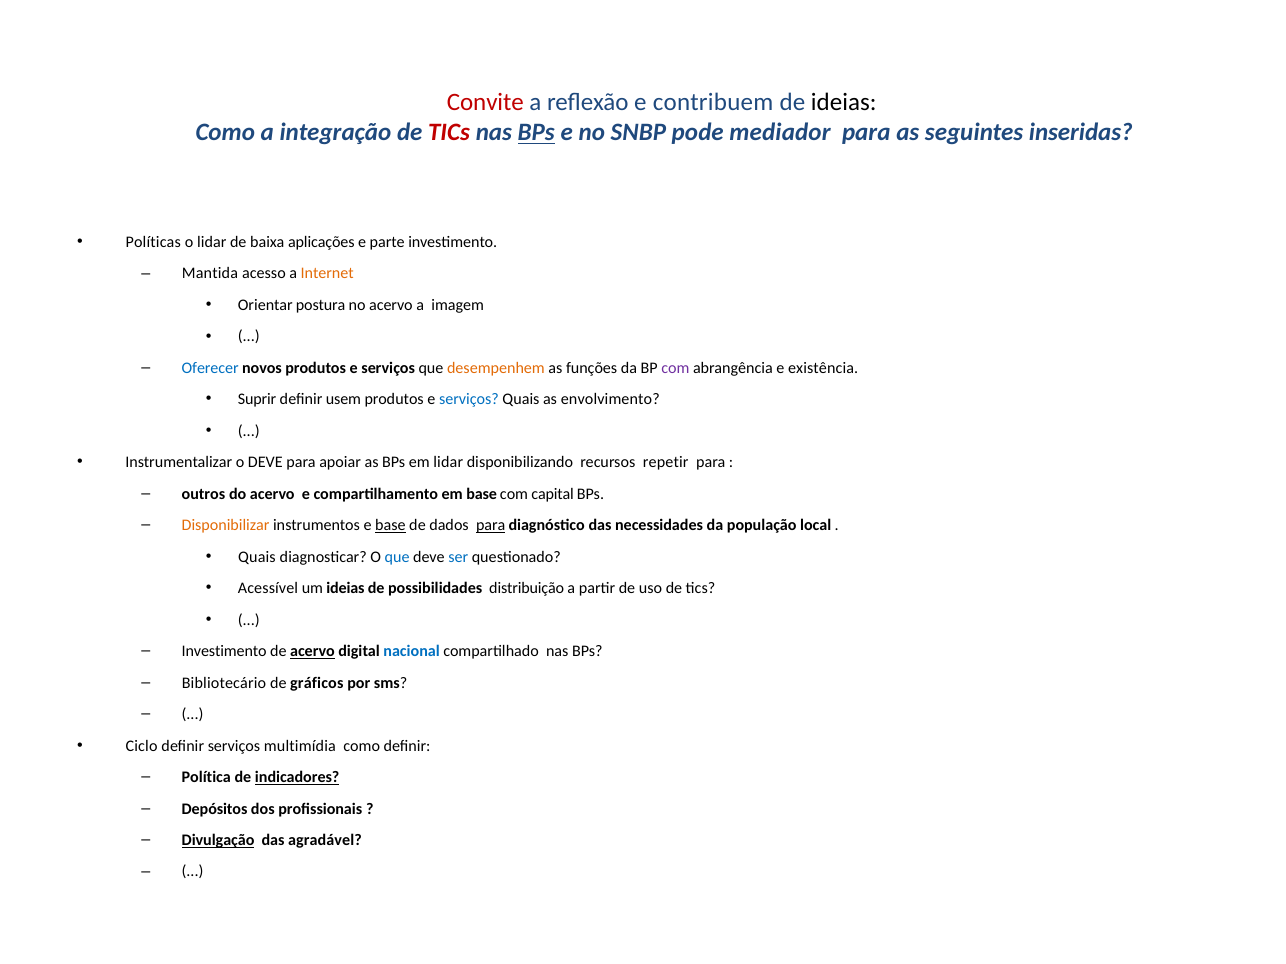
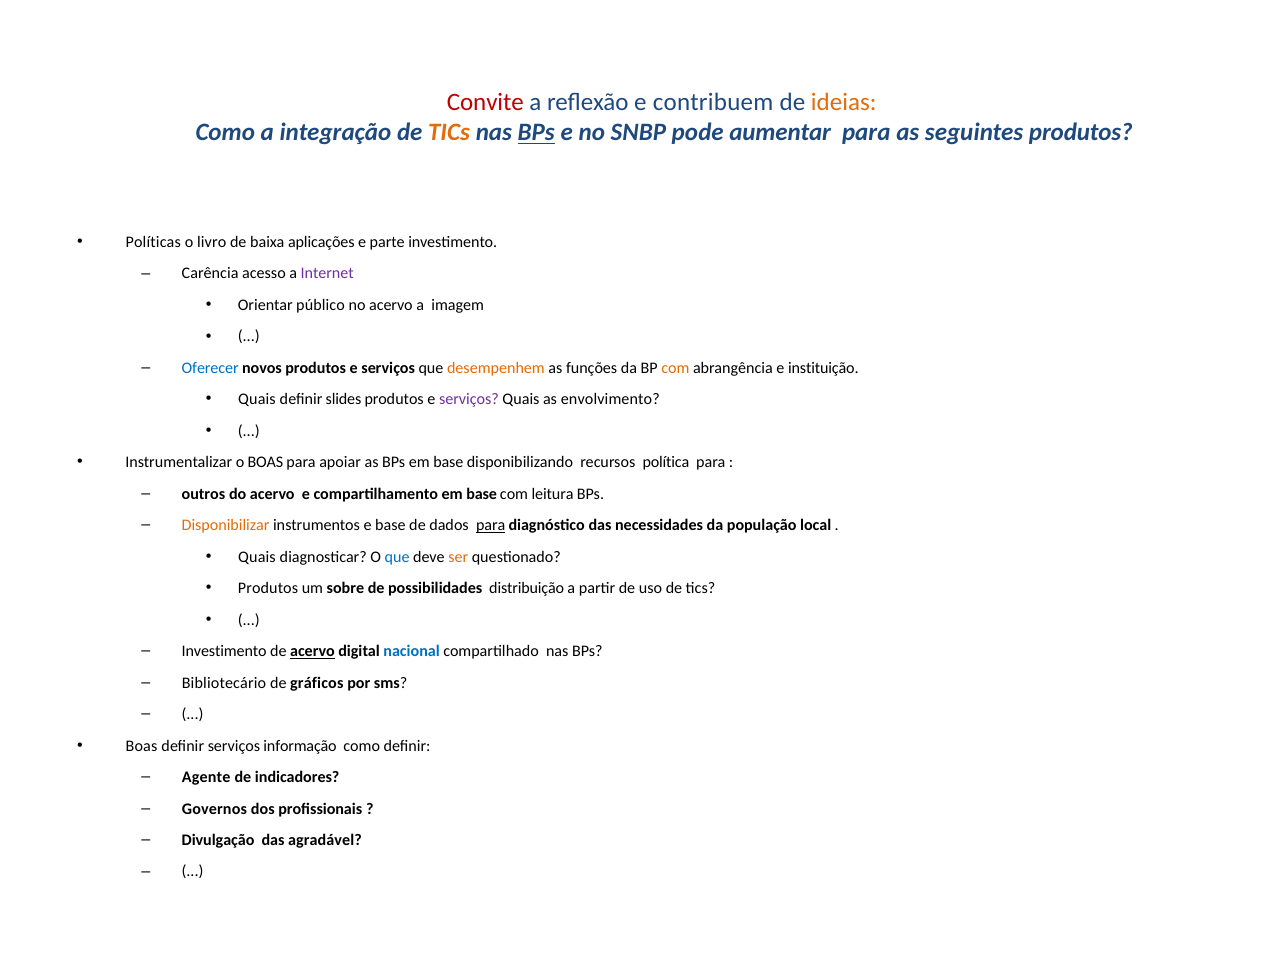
ideias at (844, 103) colour: black -> orange
TICs at (449, 133) colour: red -> orange
mediador: mediador -> aumentar
seguintes inseridas: inseridas -> produtos
o lidar: lidar -> livro
Mantida: Mantida -> Carência
Internet colour: orange -> purple
postura: postura -> público
com at (675, 368) colour: purple -> orange
existência: existência -> instituição
Suprir at (257, 400): Suprir -> Quais
usem: usem -> slides
serviços at (469, 400) colour: blue -> purple
o DEVE: DEVE -> BOAS
BPs em lidar: lidar -> base
repetir: repetir -> política
capital: capital -> leitura
base at (390, 526) underline: present -> none
ser colour: blue -> orange
Acessível at (268, 589): Acessível -> Produtos
um ideias: ideias -> sobre
Ciclo at (142, 746): Ciclo -> Boas
multimídia: multimídia -> informação
Política: Política -> Agente
indicadores underline: present -> none
Depósitos: Depósitos -> Governos
Divulgação underline: present -> none
